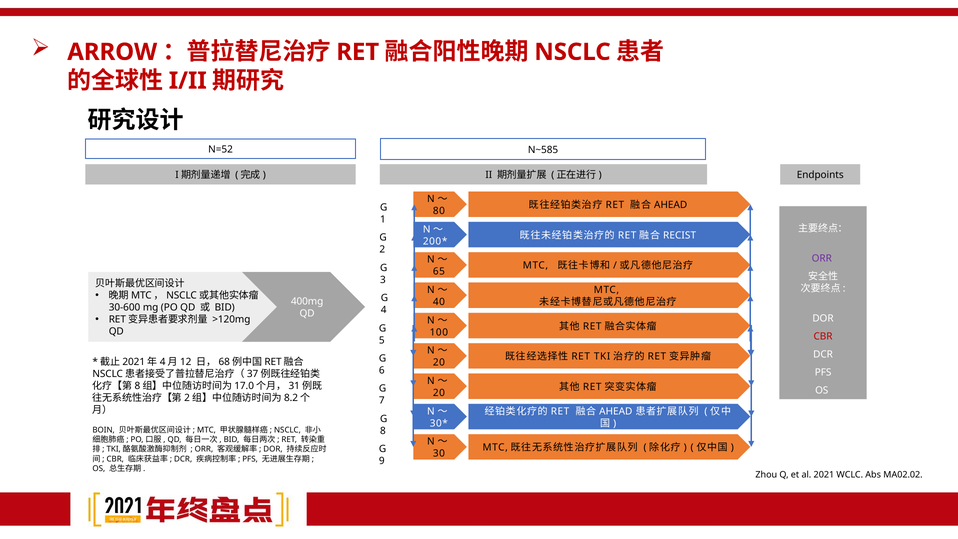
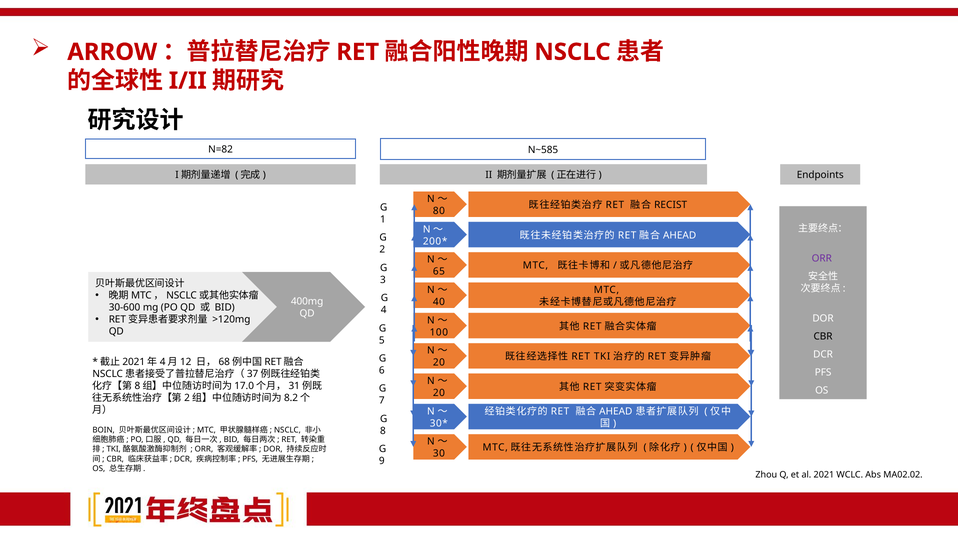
N=52: N=52 -> N=82
AHEAD at (671, 205): AHEAD -> RECIST
RECIST at (680, 235): RECIST -> AHEAD
CBR at (823, 336) colour: red -> black
